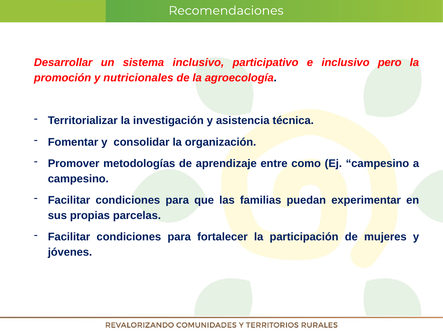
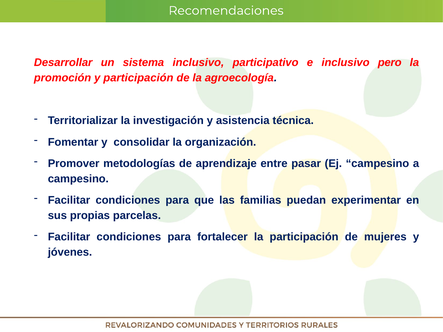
y nutricionales: nutricionales -> participación
como: como -> pasar
